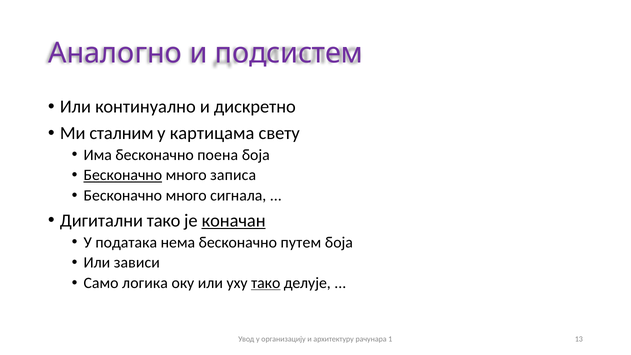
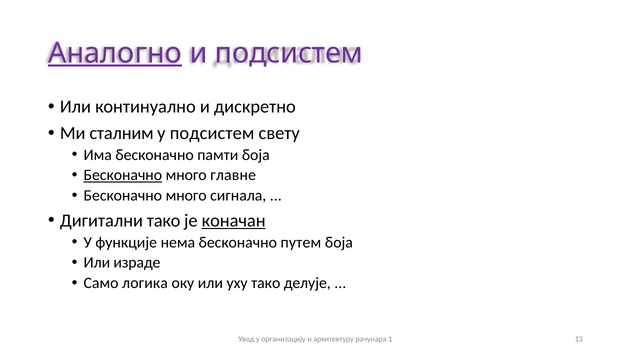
Аналогно underline: none -> present
у картицама: картицама -> подсистем
поена: поена -> памти
записа: записа -> главне
података: података -> функције
зависи: зависи -> израде
тако at (266, 283) underline: present -> none
